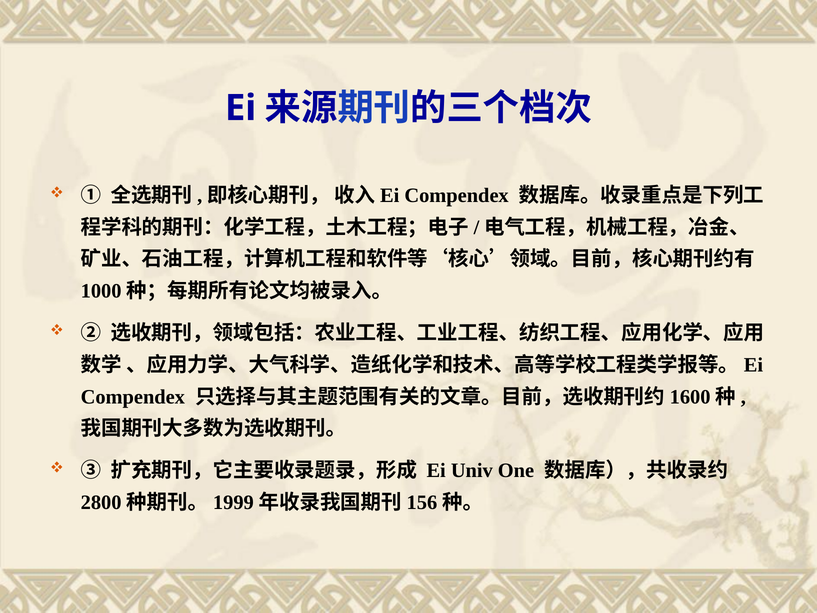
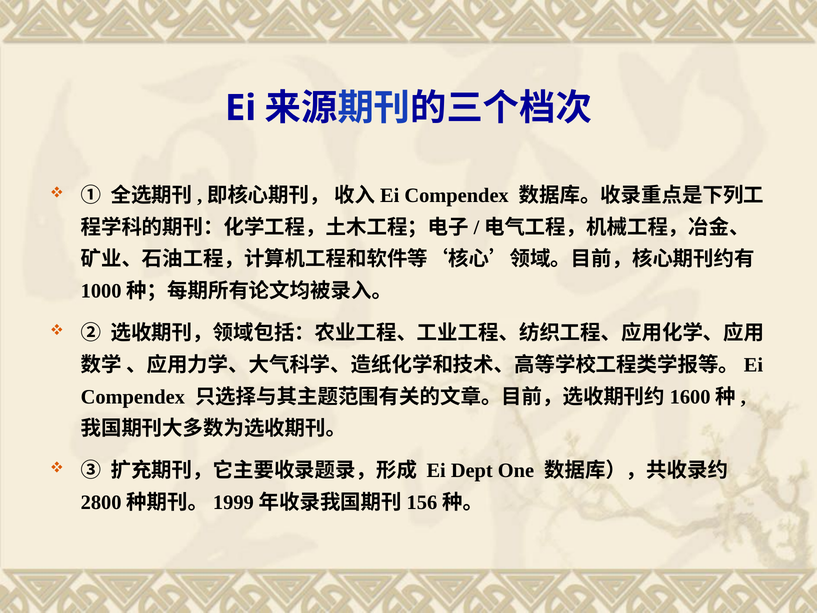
Univ: Univ -> Dept
